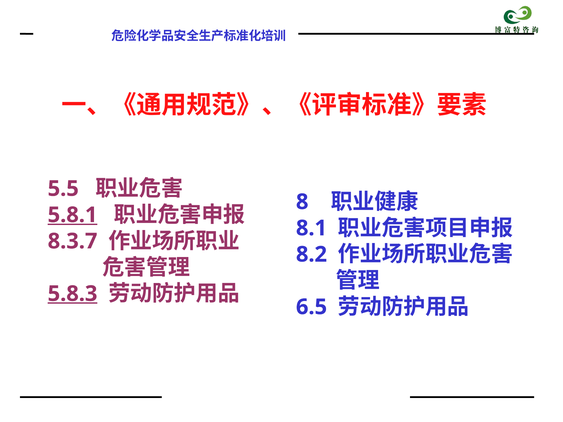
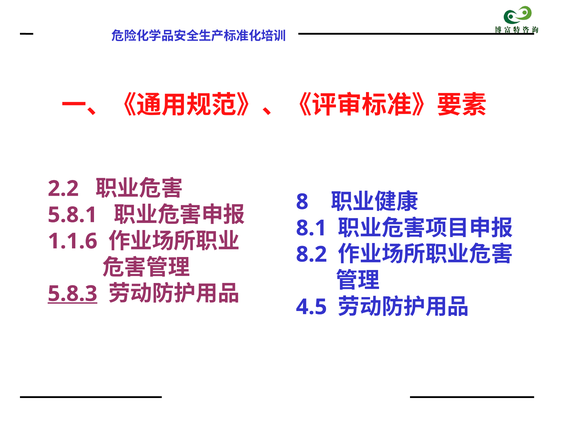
5.5: 5.5 -> 2.2
5.8.1 underline: present -> none
8.3.7: 8.3.7 -> 1.1.6
6.5: 6.5 -> 4.5
